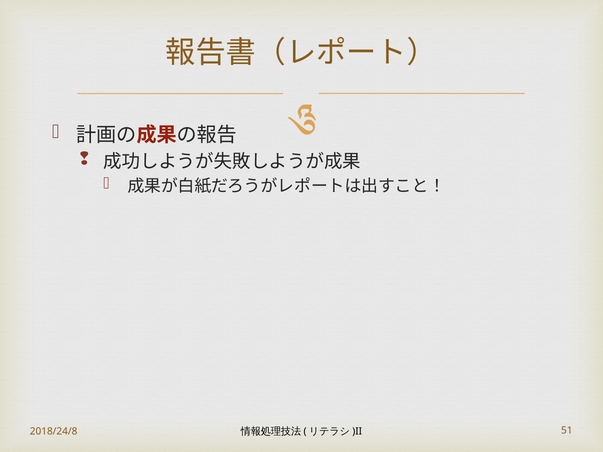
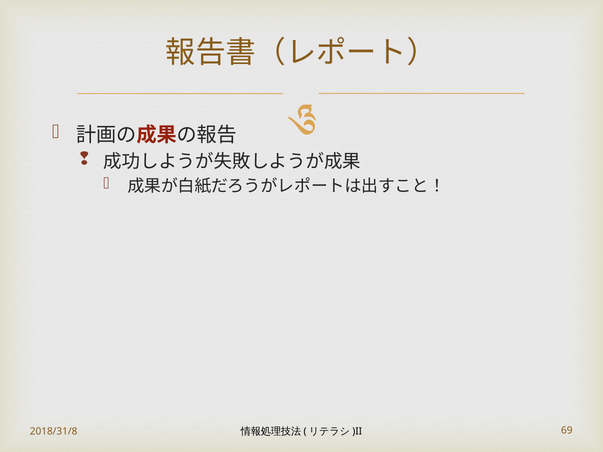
2018/24/8: 2018/24/8 -> 2018/31/8
51: 51 -> 69
